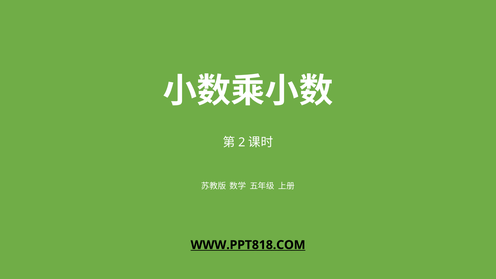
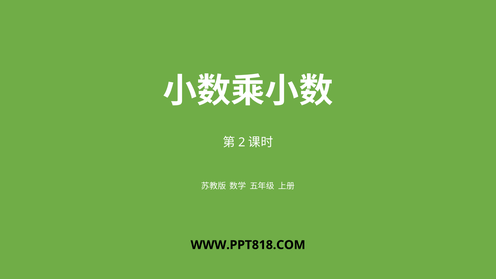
WWW.PPT818.COM underline: present -> none
